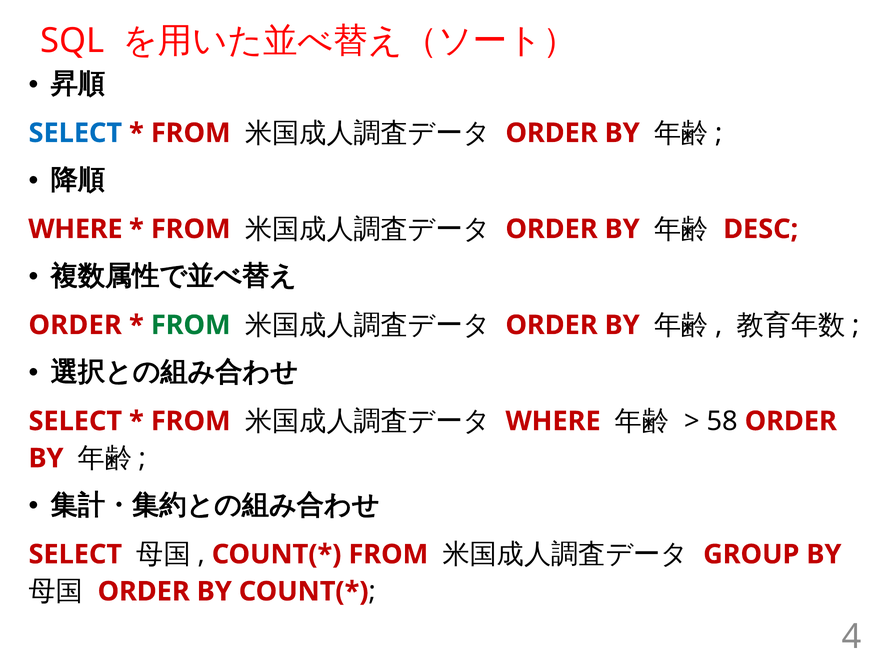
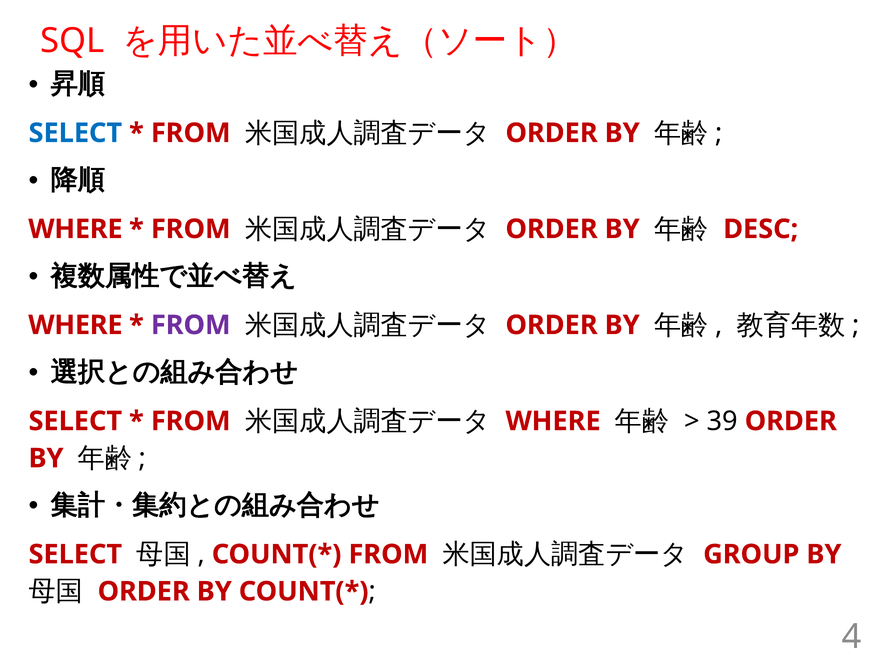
ORDER at (75, 325): ORDER -> WHERE
FROM at (191, 325) colour: green -> purple
58: 58 -> 39
